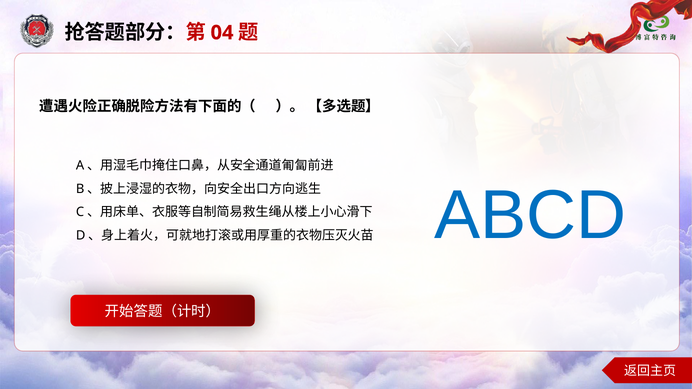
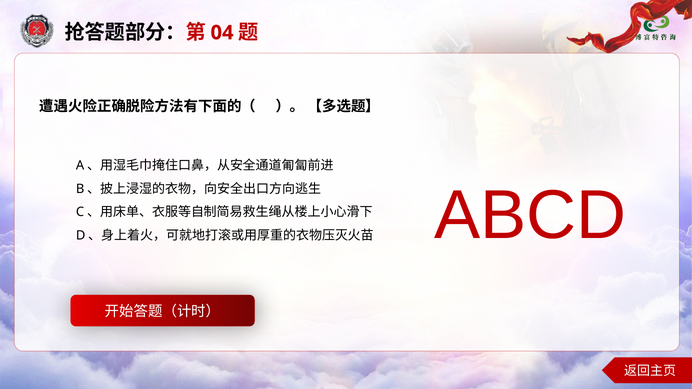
ABCD colour: blue -> red
